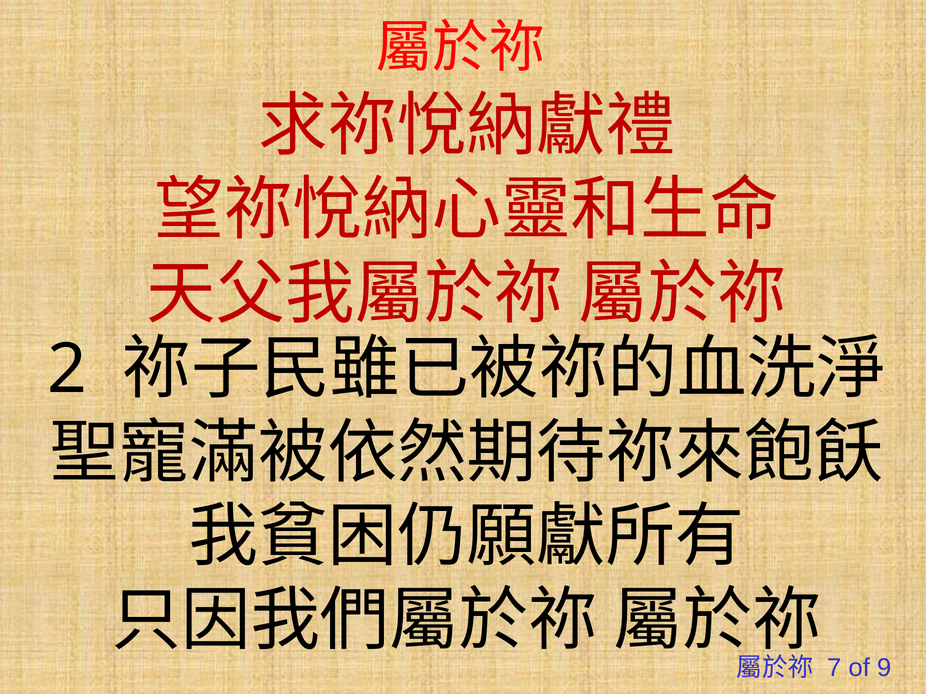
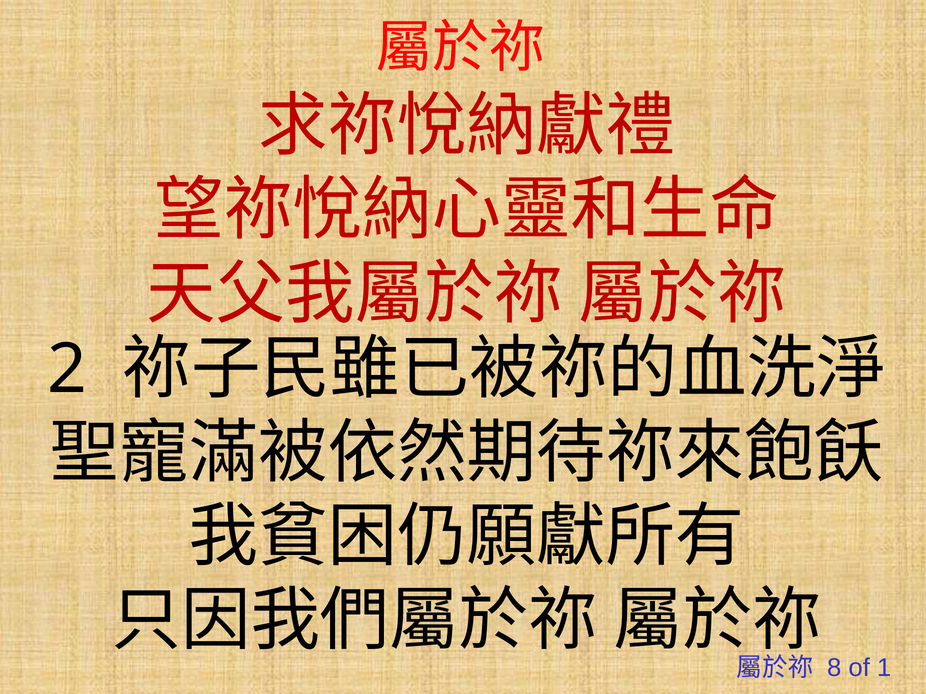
7: 7 -> 8
9: 9 -> 1
